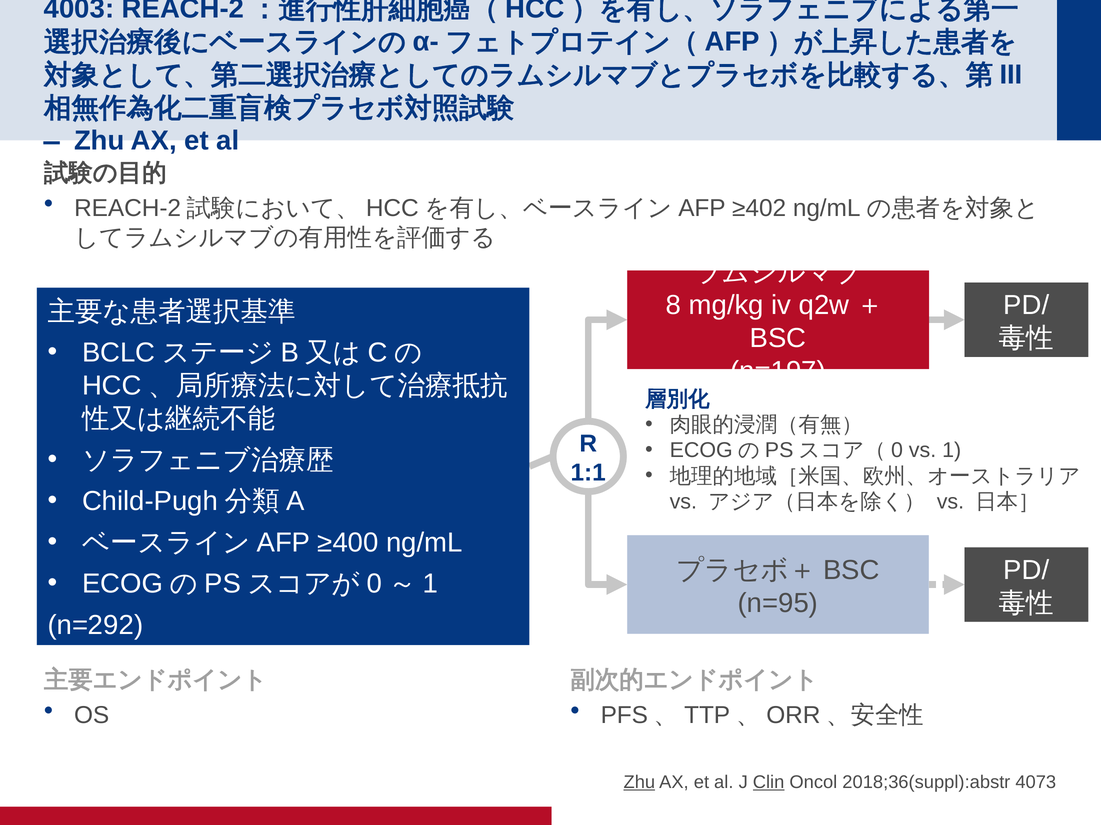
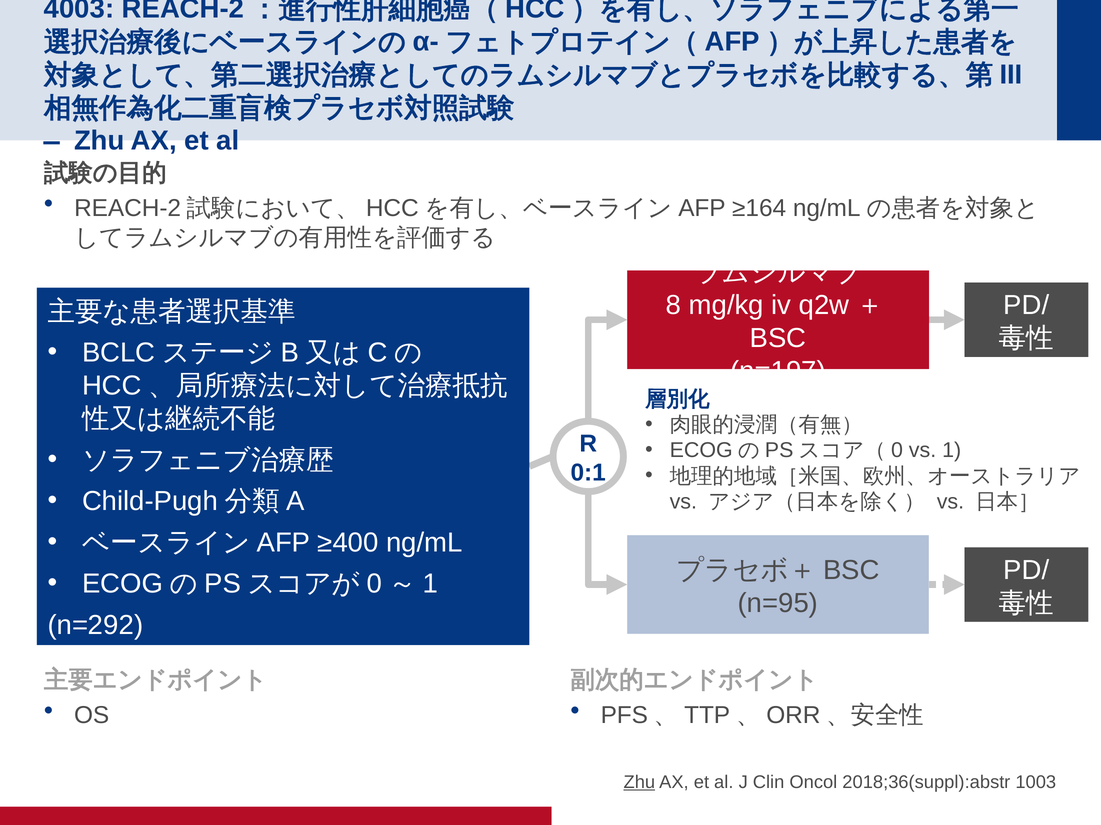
≥402: ≥402 -> ≥164
1:1: 1:1 -> 0:1
Clin underline: present -> none
4073: 4073 -> 1003
